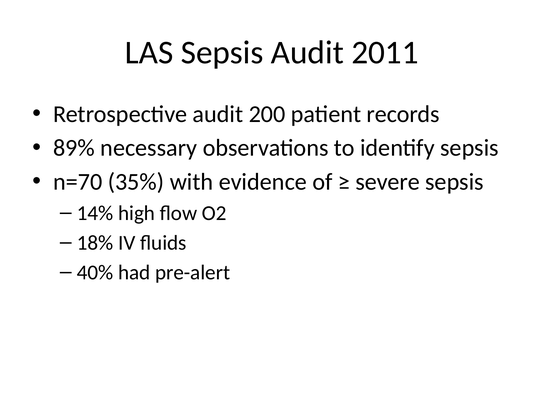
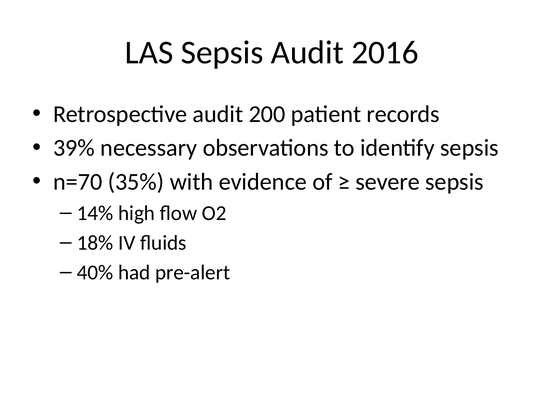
2011: 2011 -> 2016
89%: 89% -> 39%
